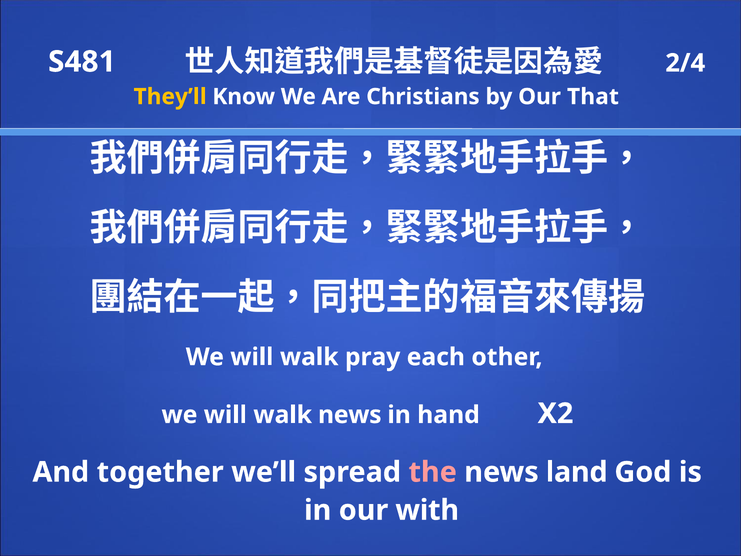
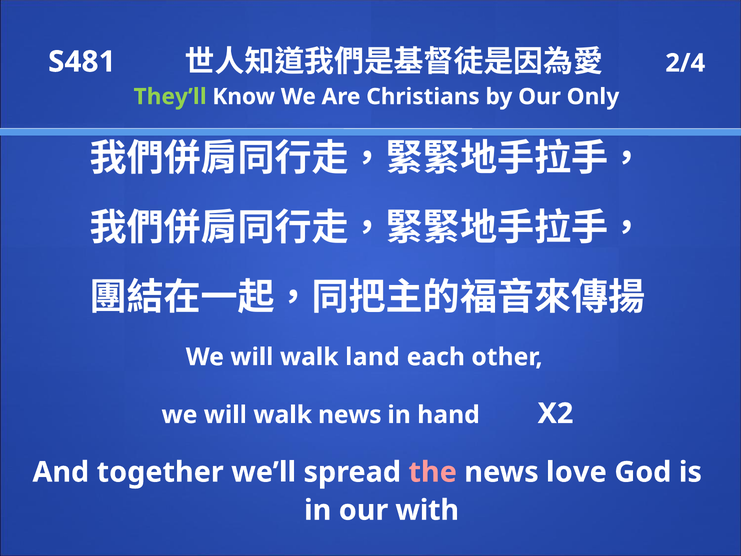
They’ll colour: yellow -> light green
That: That -> Only
pray: pray -> land
land: land -> love
